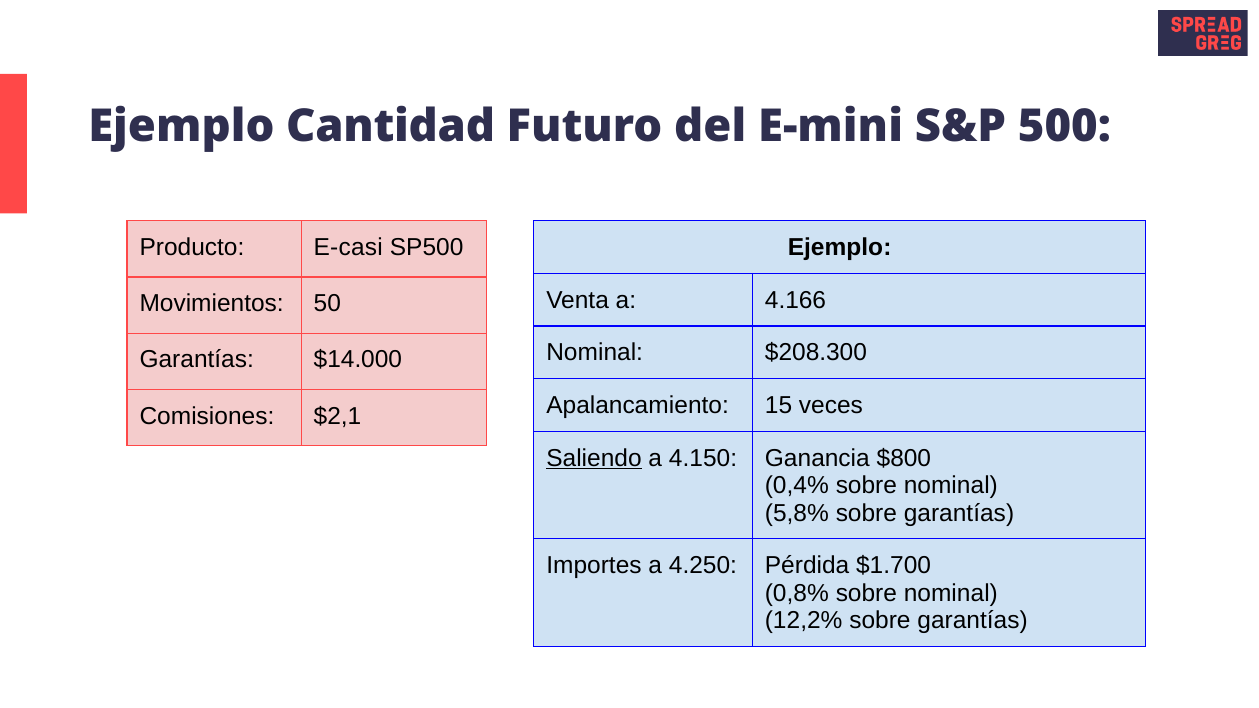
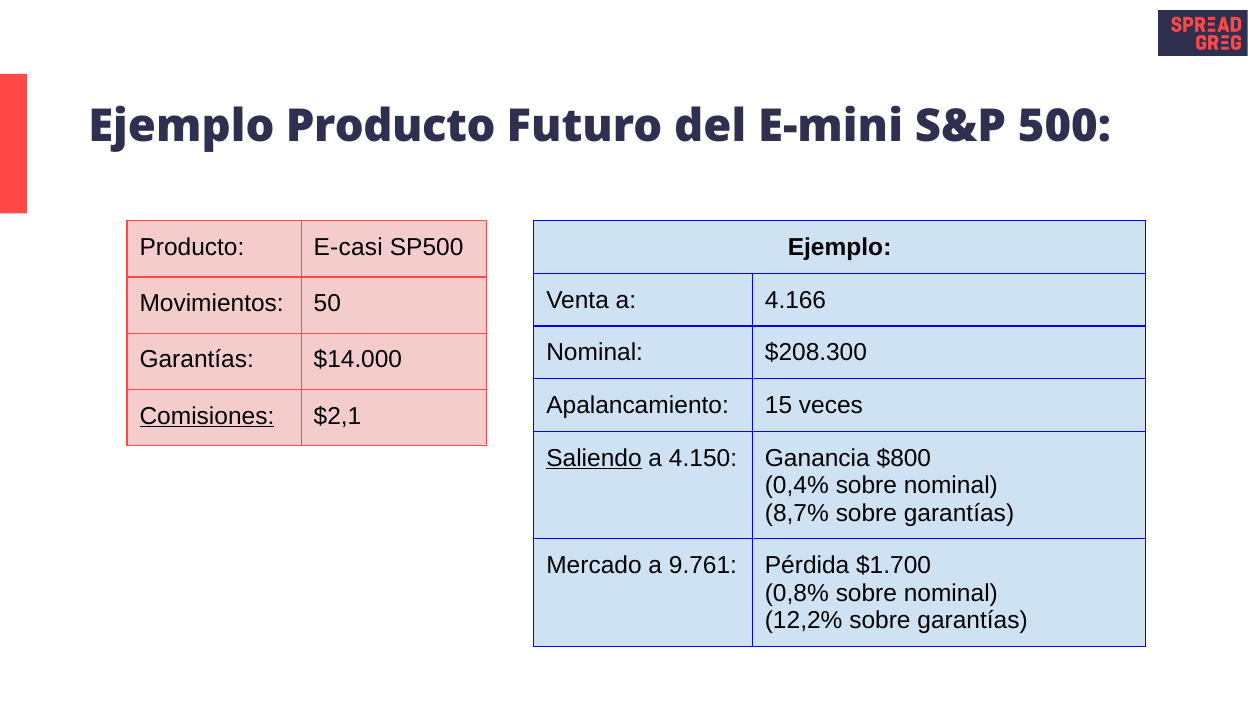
Ejemplo Cantidad: Cantidad -> Producto
Comisiones underline: none -> present
5,8%: 5,8% -> 8,7%
Importes: Importes -> Mercado
4.250: 4.250 -> 9.761
